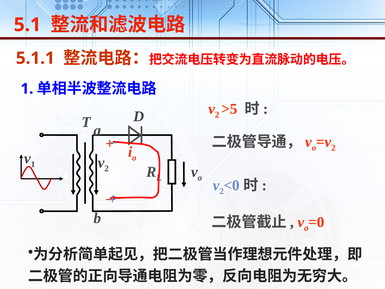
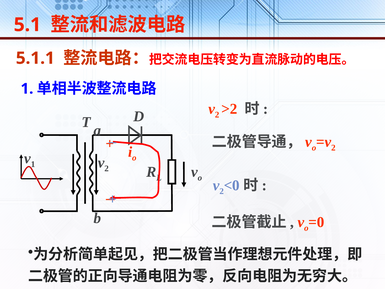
>5: >5 -> >2
